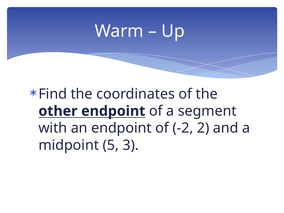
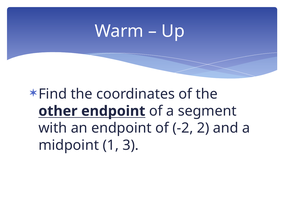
5: 5 -> 1
